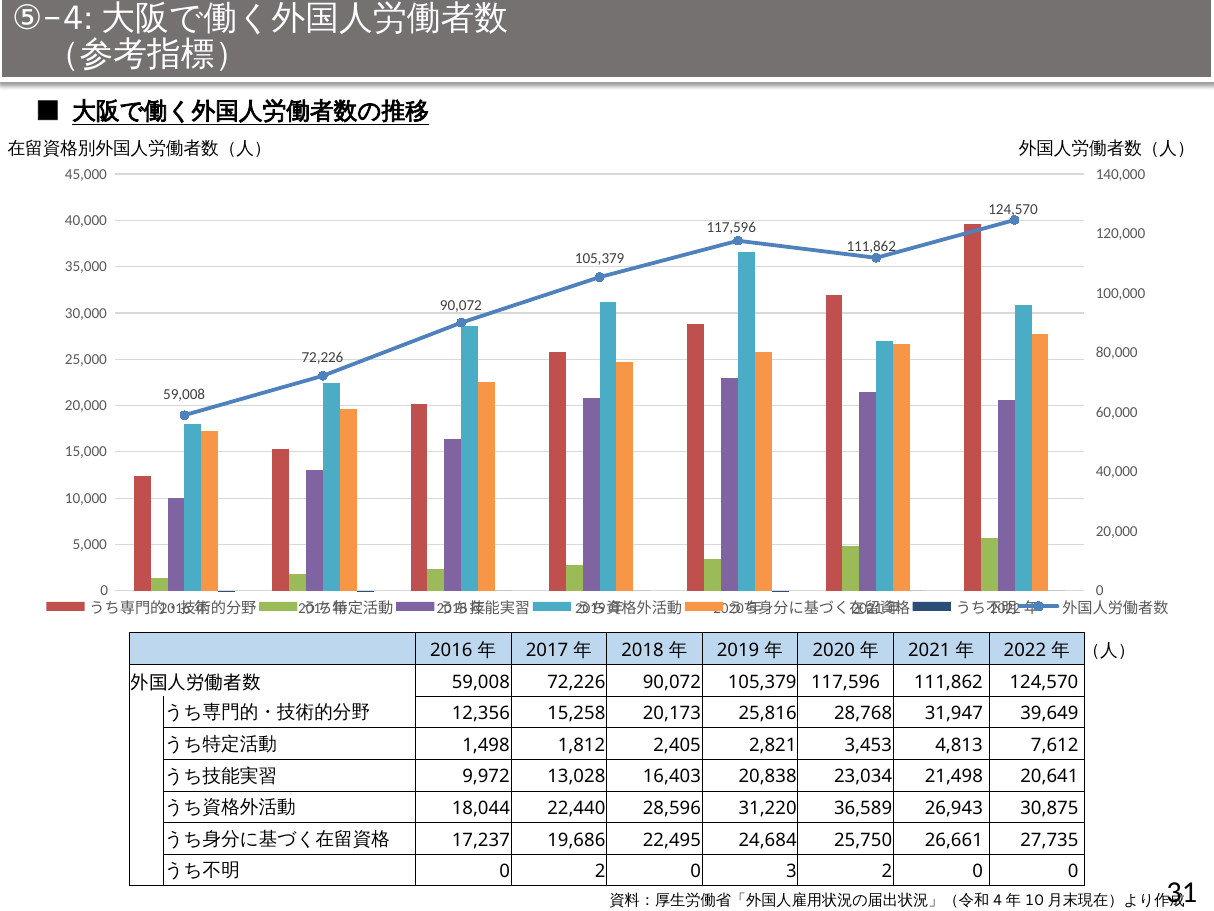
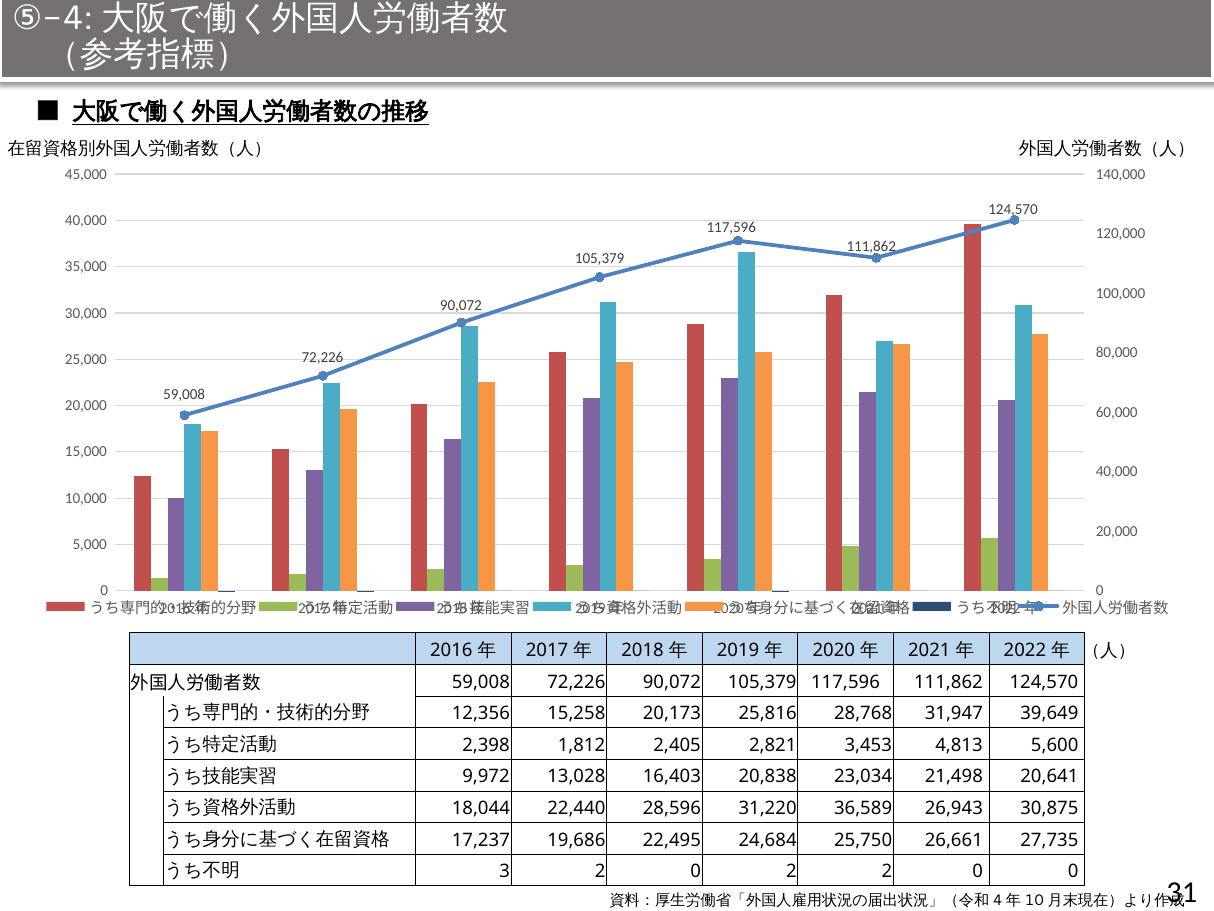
1,498: 1,498 -> 2,398
7,612: 7,612 -> 5,600
0 at (505, 871): 0 -> 3
0 3: 3 -> 2
